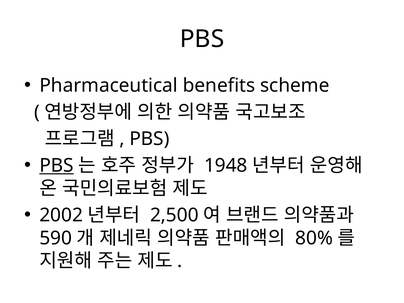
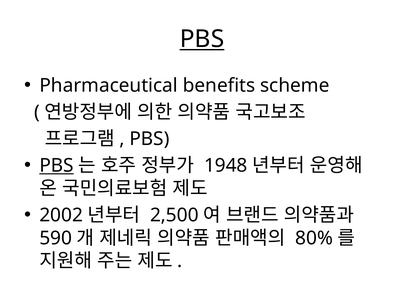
PBS at (202, 39) underline: none -> present
